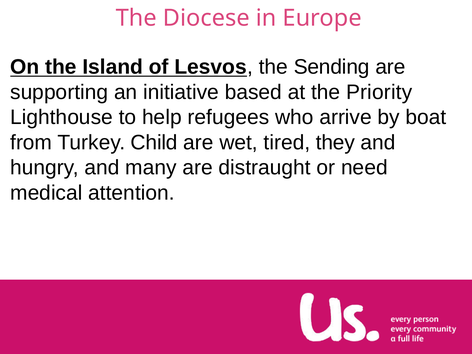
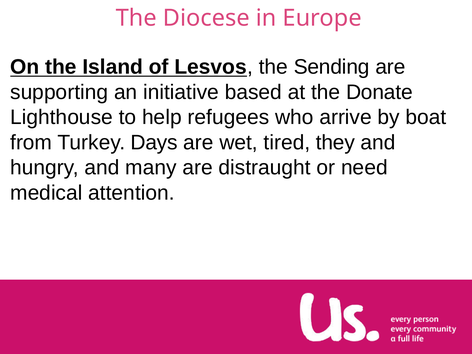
Priority: Priority -> Donate
Child: Child -> Days
